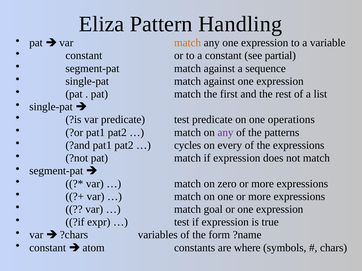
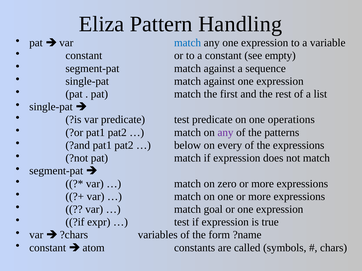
match at (188, 43) colour: orange -> blue
partial: partial -> empty
cycles: cycles -> below
where: where -> called
